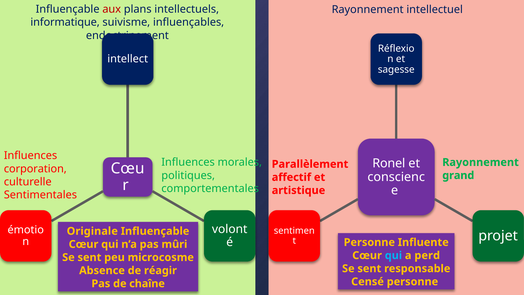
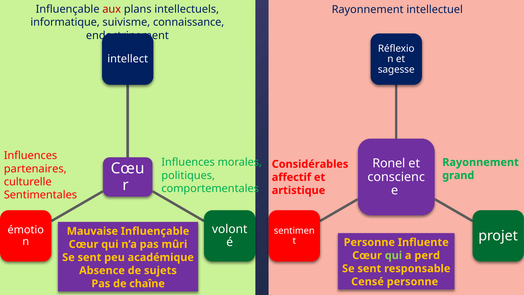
influençables: influençables -> connaissance
Parallèlement: Parallèlement -> Considérables
corporation: corporation -> partenaires
Originale: Originale -> Mauvaise
qui at (393, 255) colour: light blue -> light green
microcosme: microcosme -> académique
réagir: réagir -> sujets
